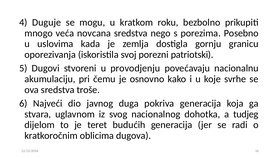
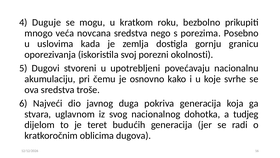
patriotski: patriotski -> okolnosti
provodjenju: provodjenju -> upotrebljeni
